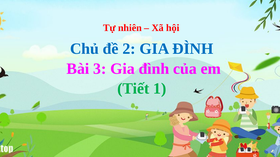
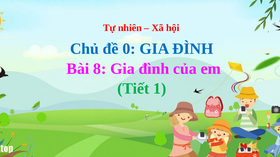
2: 2 -> 0
3: 3 -> 8
